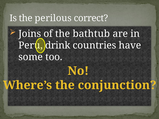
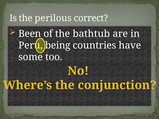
Joins: Joins -> Been
drink: drink -> being
